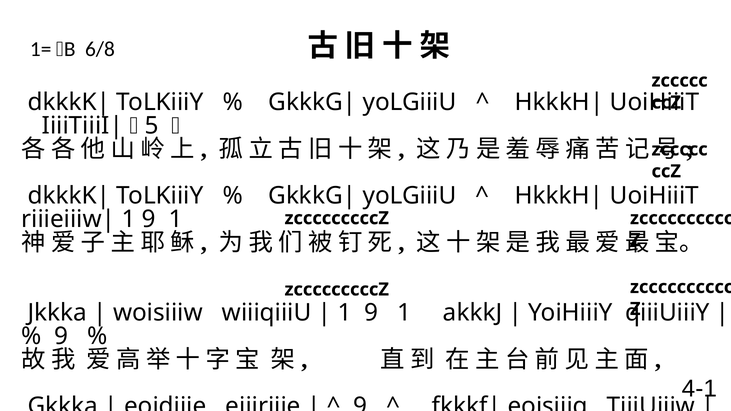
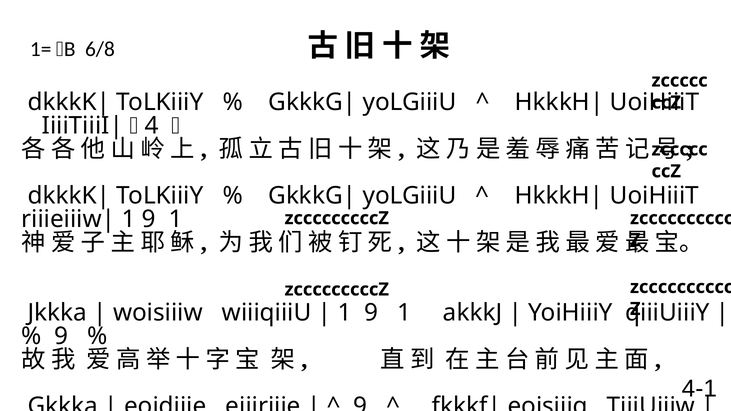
5: 5 -> 4
